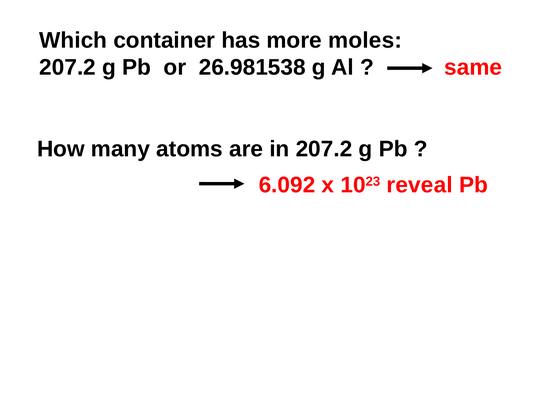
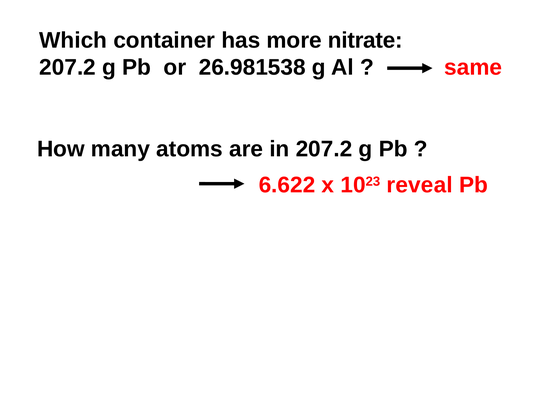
moles: moles -> nitrate
6.092: 6.092 -> 6.622
